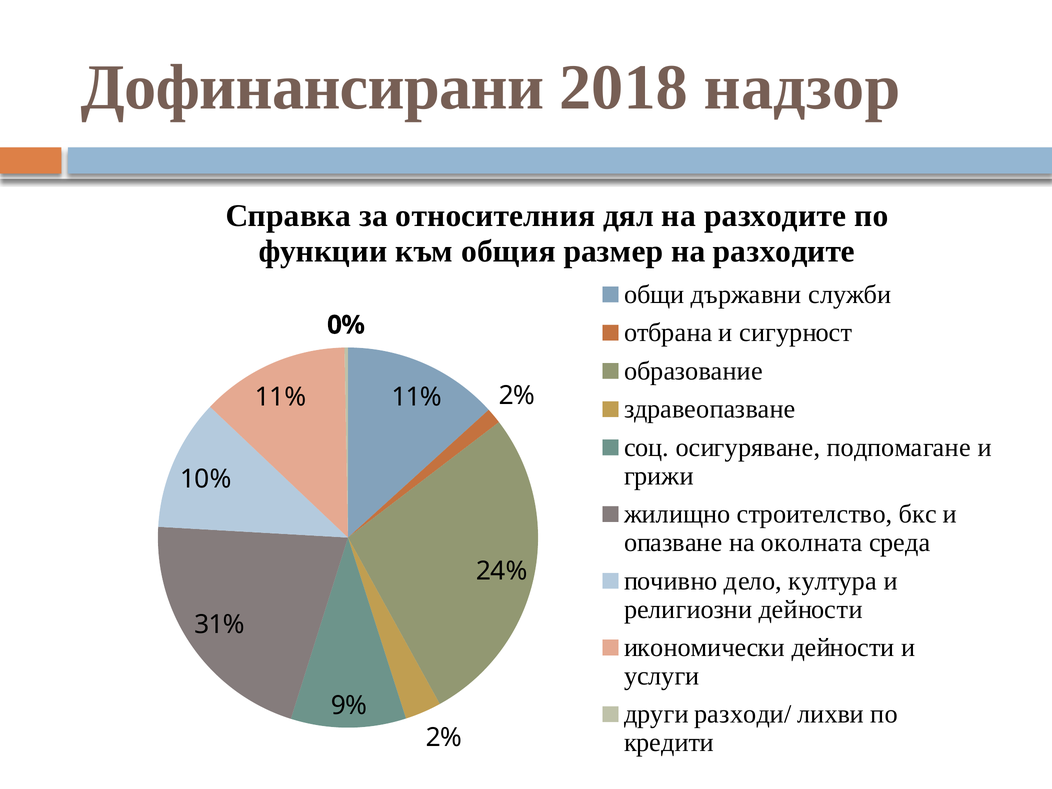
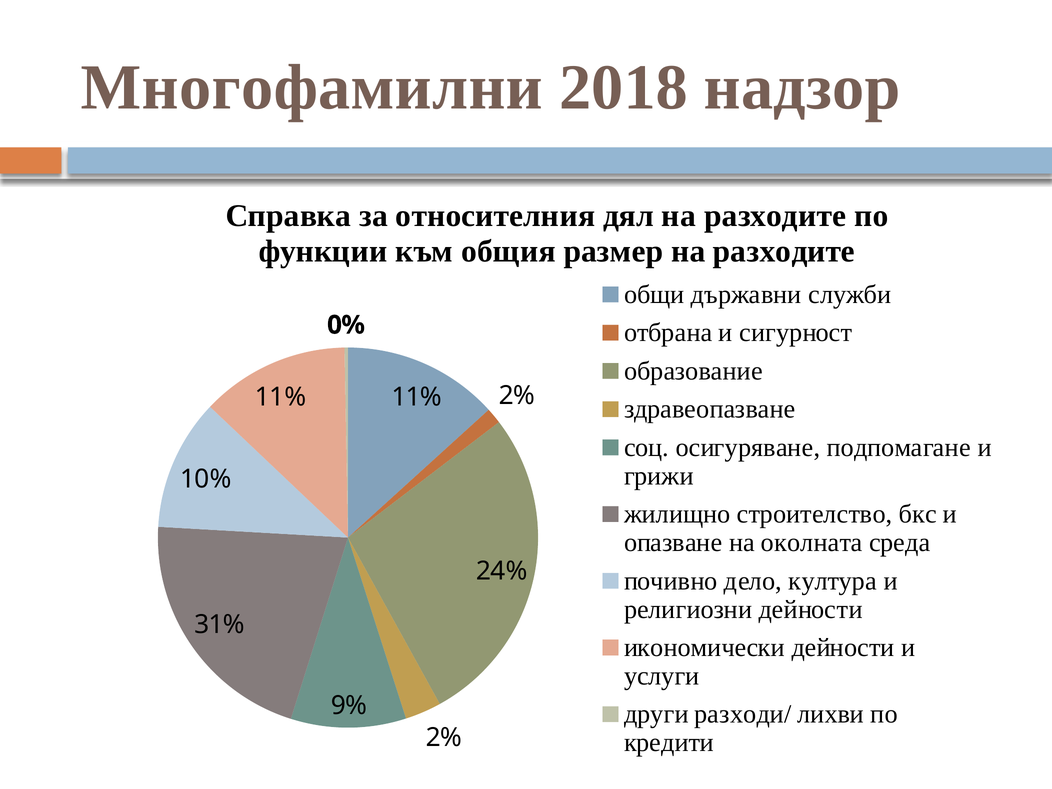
Дофинансирани: Дофинансирани -> Многофамилни
